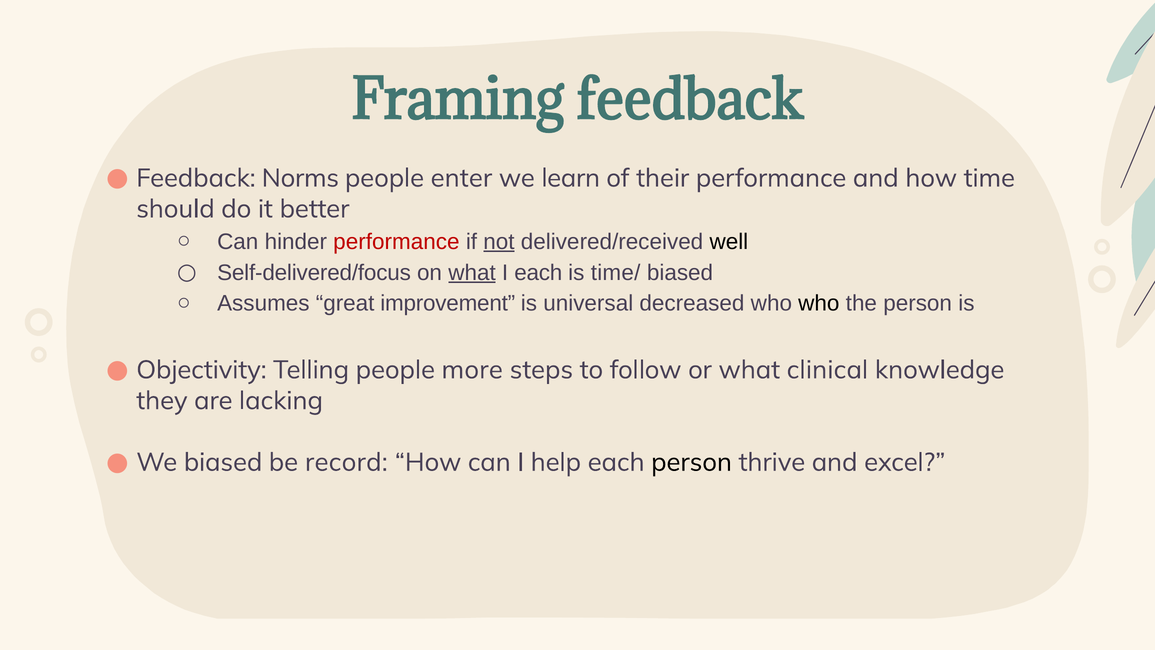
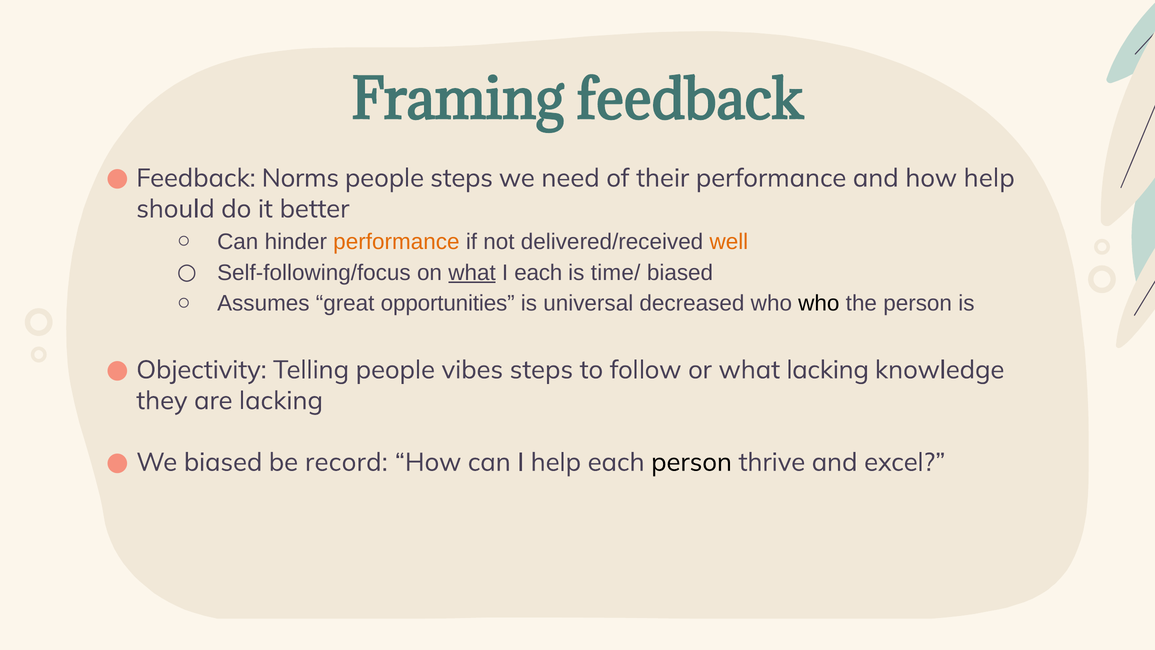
people enter: enter -> steps
learn: learn -> need
how time: time -> help
performance at (396, 242) colour: red -> orange
not underline: present -> none
well colour: black -> orange
Self-delivered/focus: Self-delivered/focus -> Self-following/focus
improvement: improvement -> opportunities
more: more -> vibes
what clinical: clinical -> lacking
